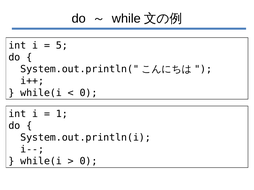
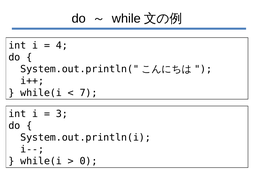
5: 5 -> 4
0 at (89, 93): 0 -> 7
1: 1 -> 3
